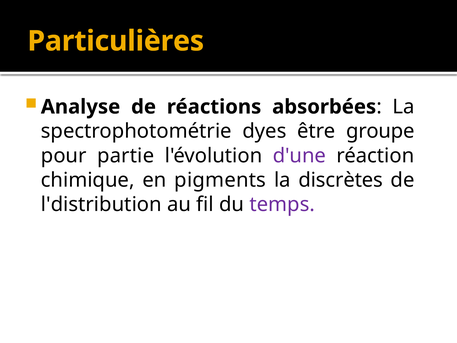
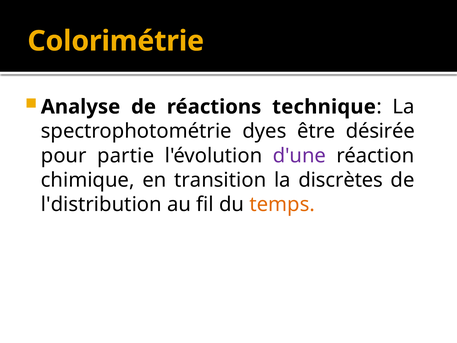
Particulières: Particulières -> Colorimétrie
absorbées: absorbées -> technique
groupe: groupe -> désirée
pigments: pigments -> transition
temps colour: purple -> orange
